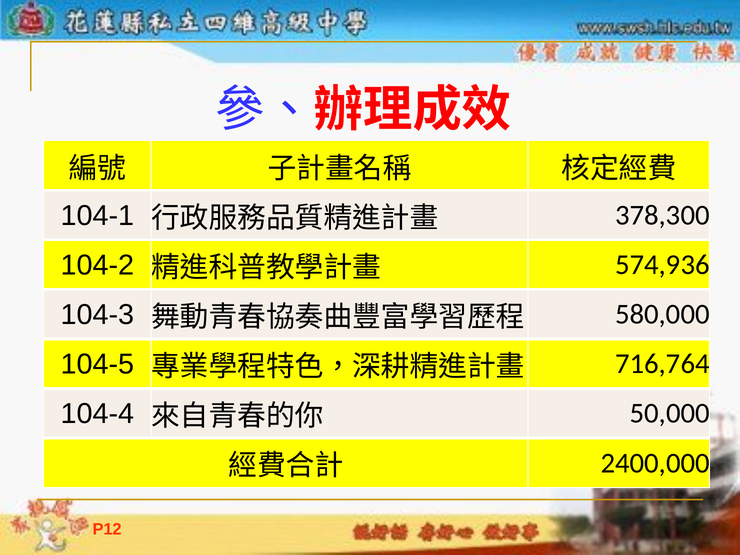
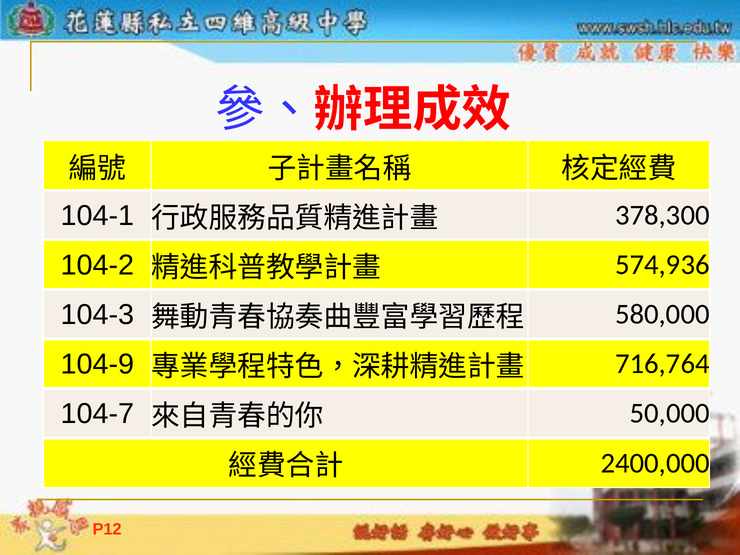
104-5: 104-5 -> 104-9
104-4: 104-4 -> 104-7
